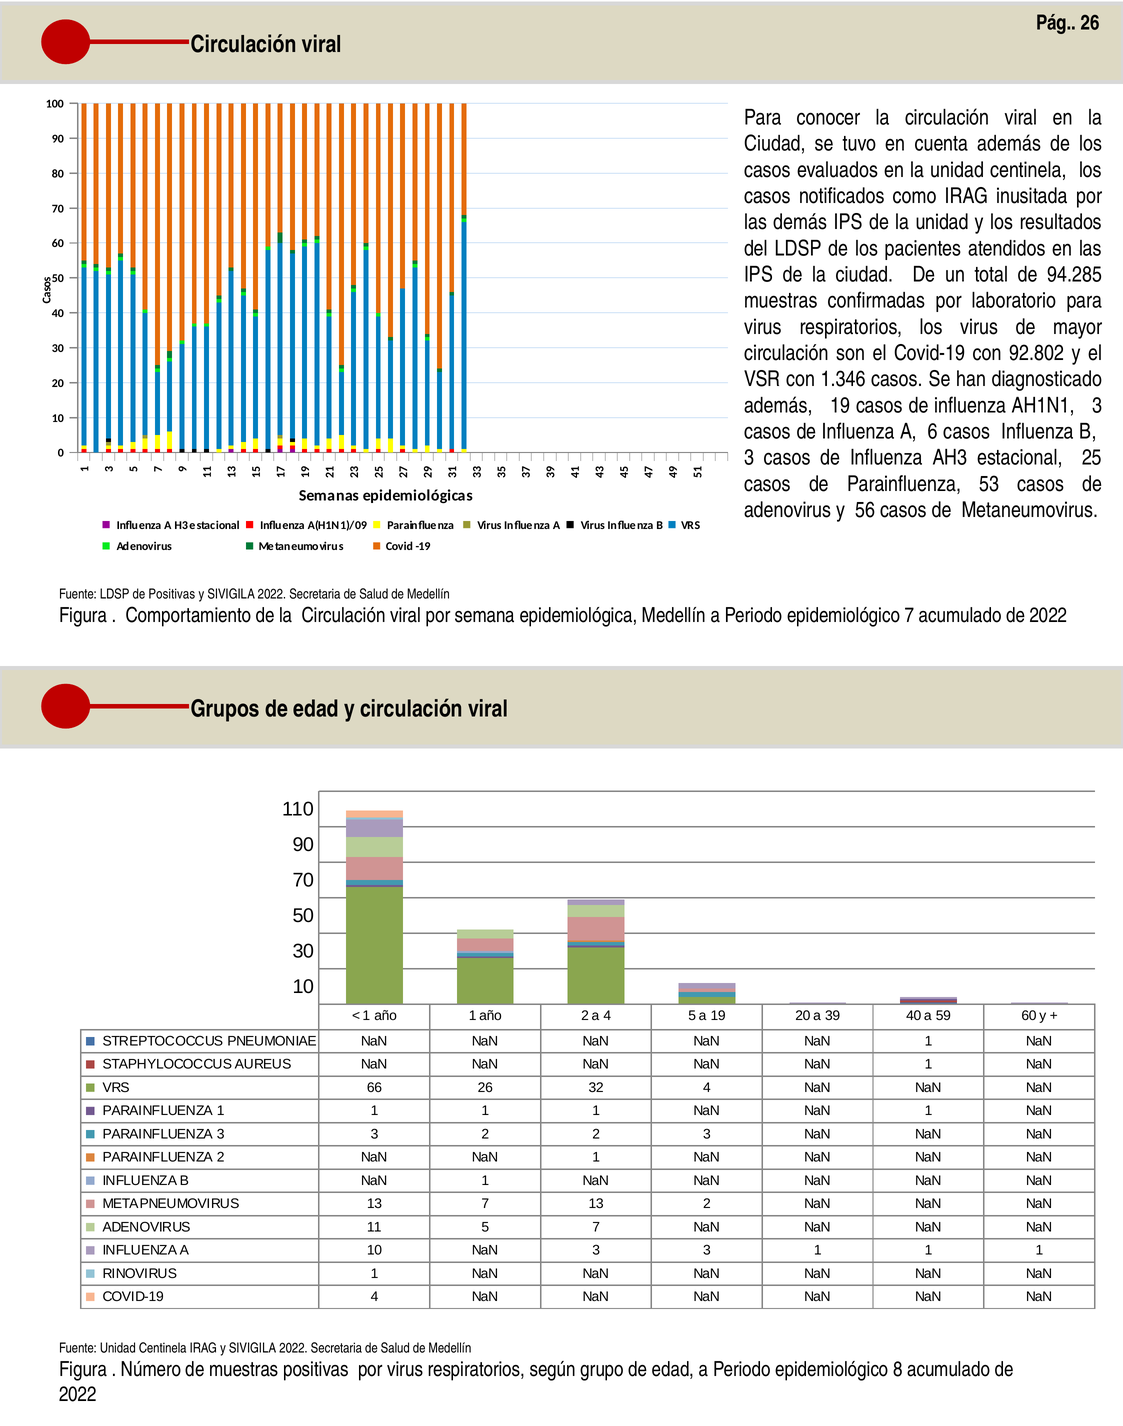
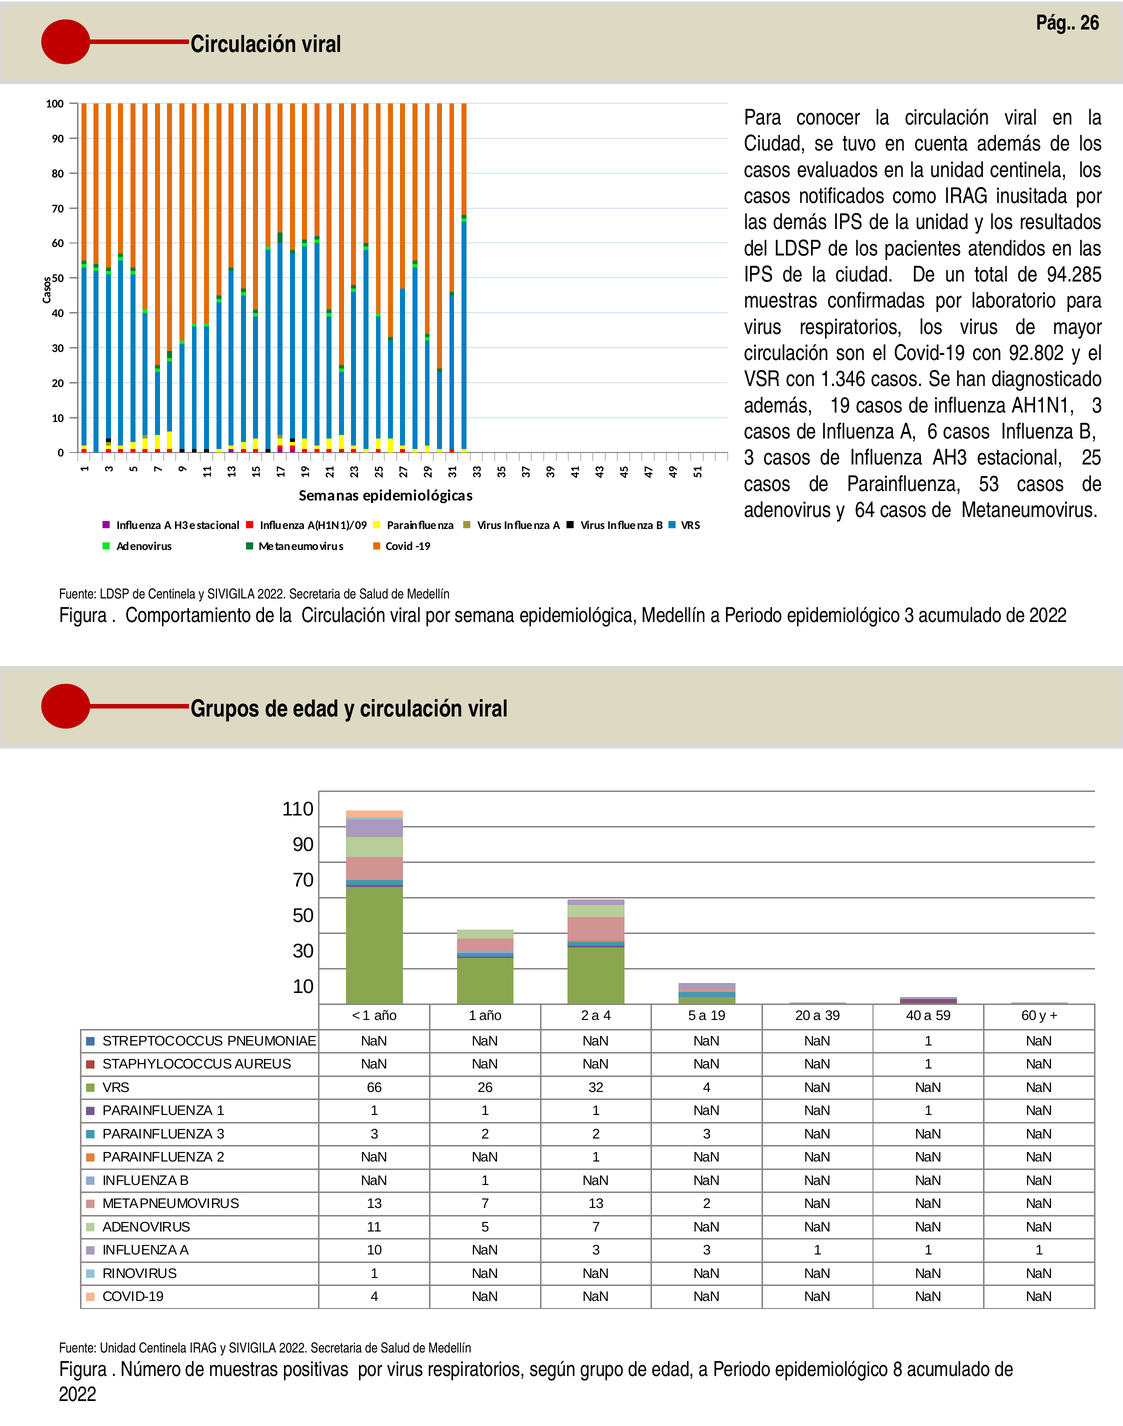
56: 56 -> 64
de Positivas: Positivas -> Centinela
epidemiológico 7: 7 -> 3
